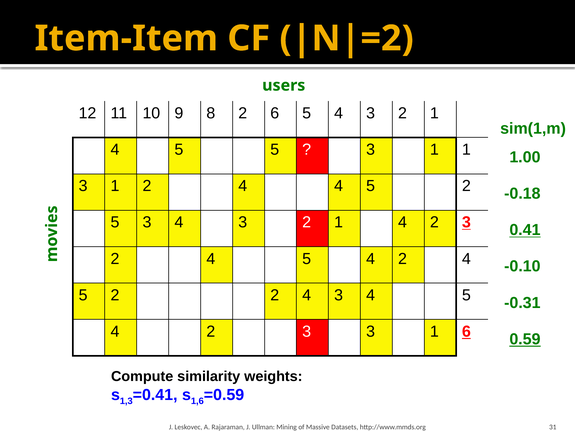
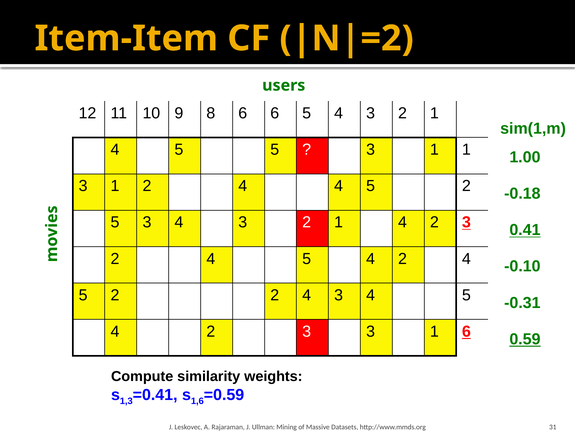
8 2: 2 -> 6
